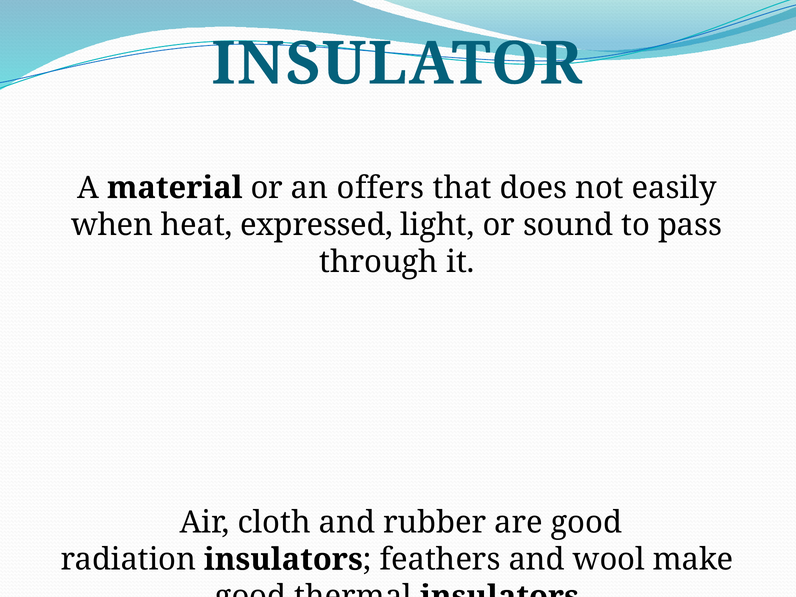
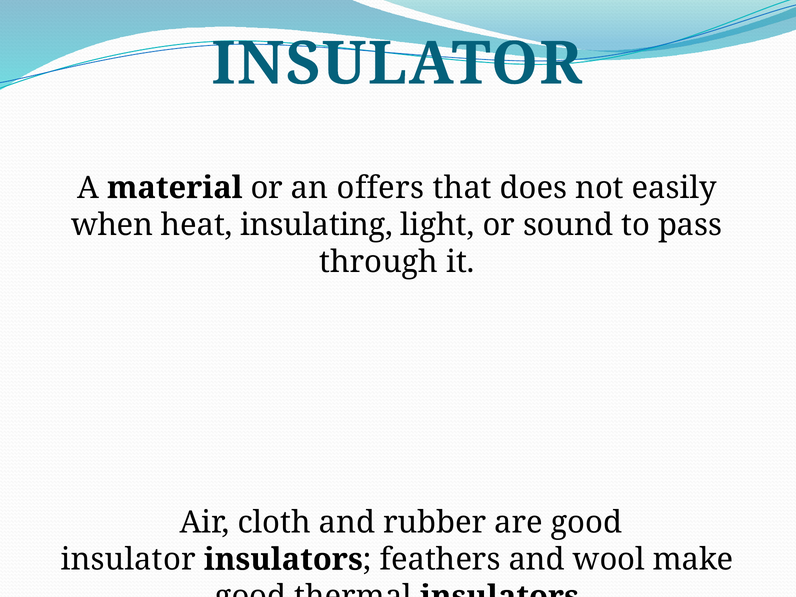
expressed: expressed -> insulating
radiation at (128, 560): radiation -> insulator
